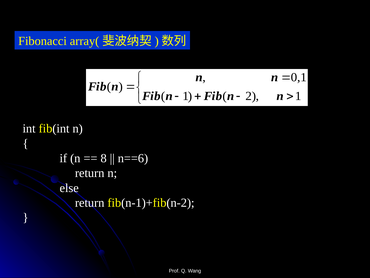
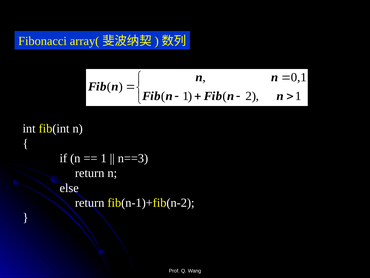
8 at (104, 158): 8 -> 1
n==6: n==6 -> n==3
